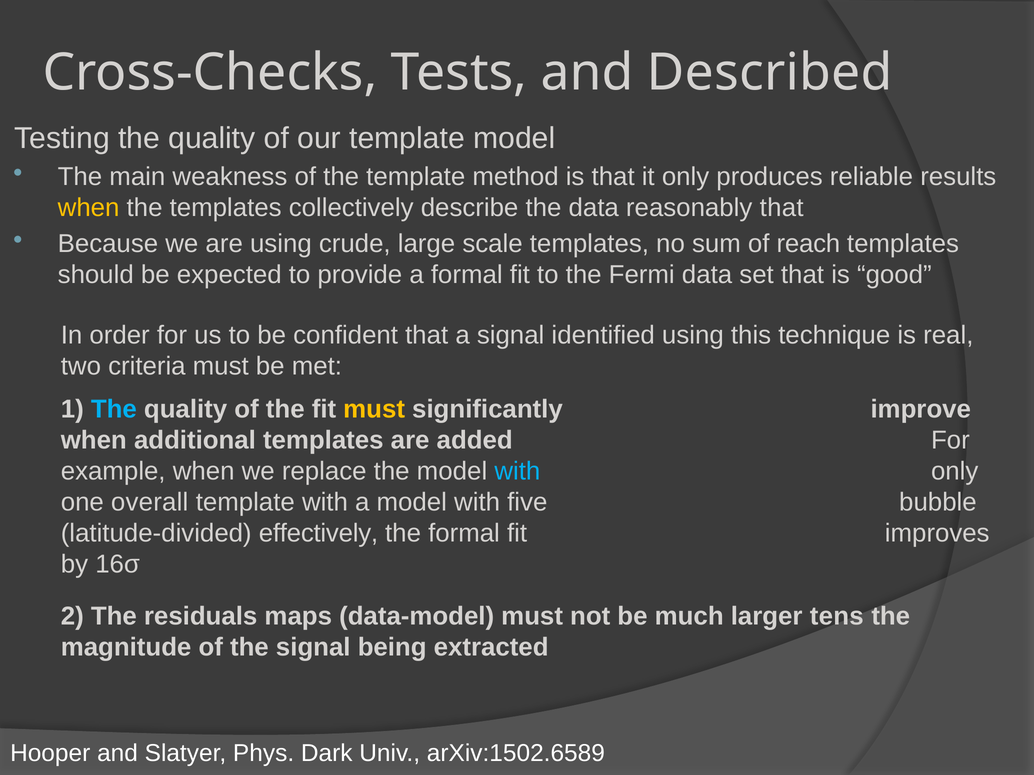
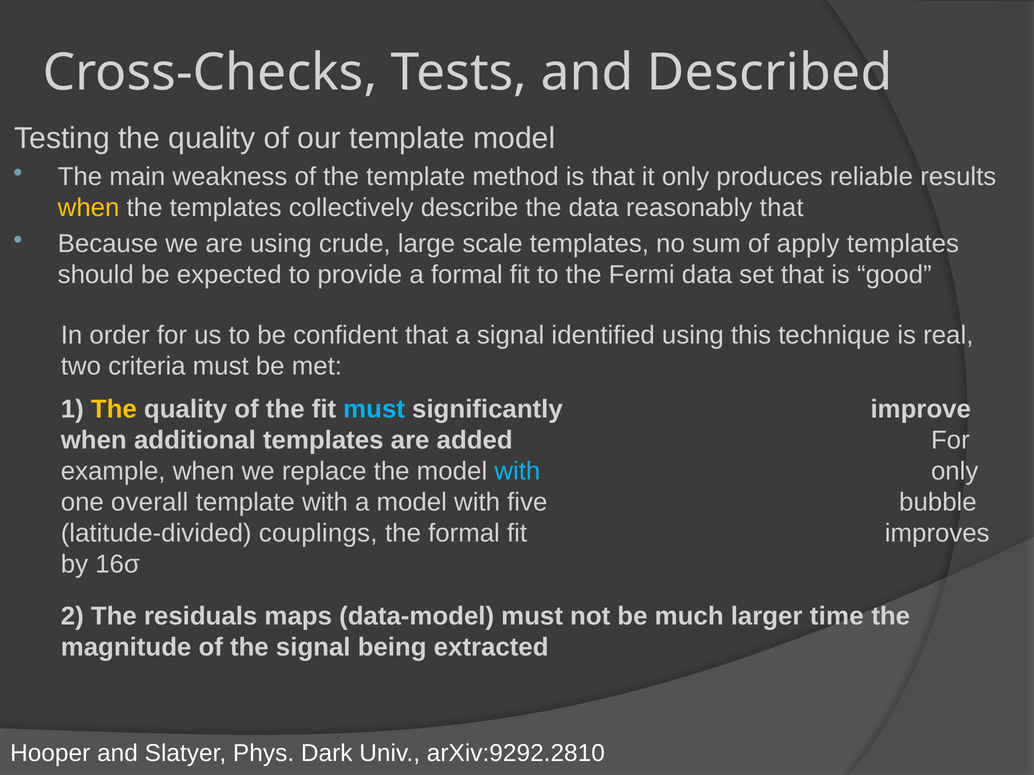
reach: reach -> apply
The at (114, 409) colour: light blue -> yellow
must at (374, 409) colour: yellow -> light blue
effectively: effectively -> couplings
tens: tens -> time
arXiv:1502.6589: arXiv:1502.6589 -> arXiv:9292.2810
